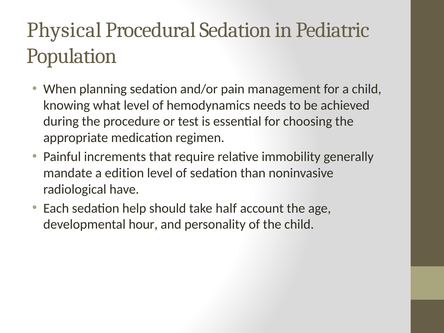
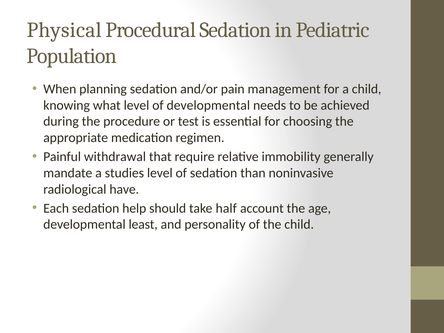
of hemodynamics: hemodynamics -> developmental
increments: increments -> withdrawal
edition: edition -> studies
hour: hour -> least
